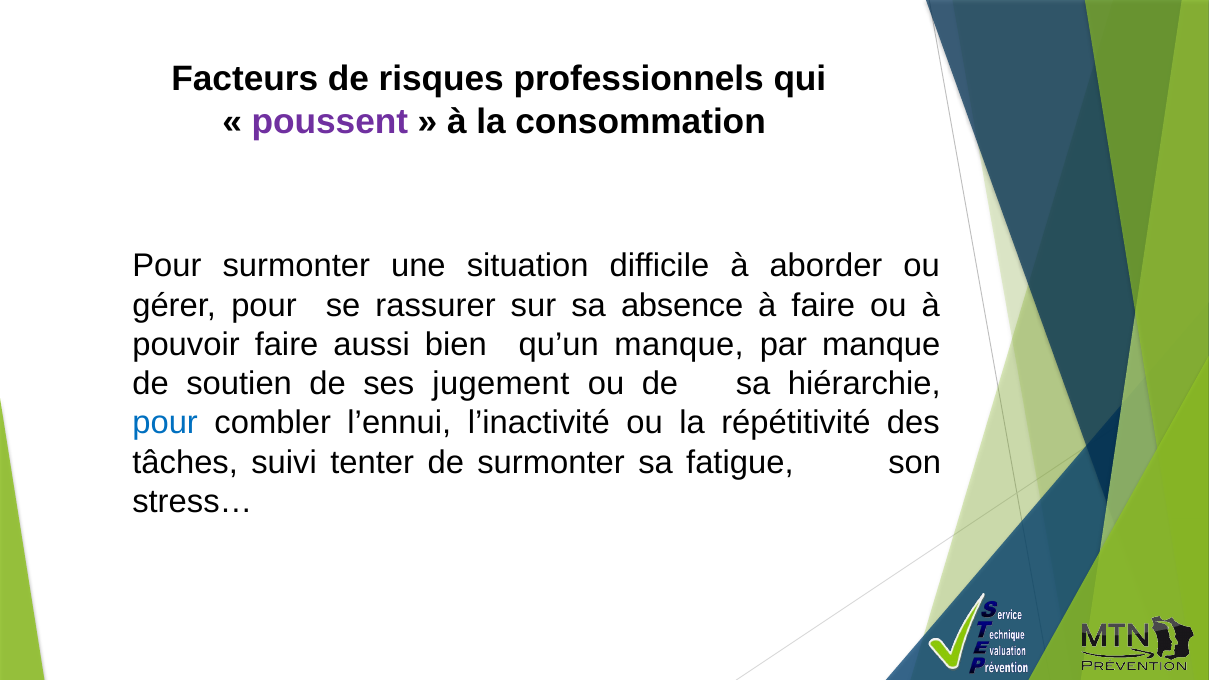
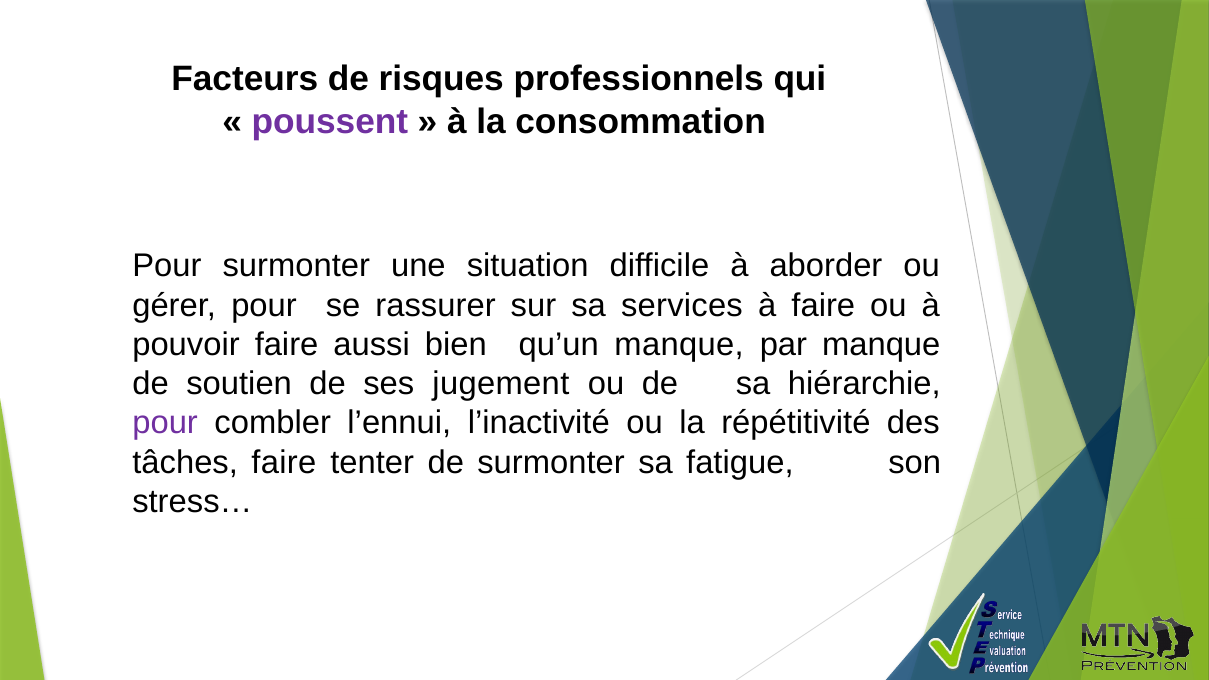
absence: absence -> services
pour at (165, 423) colour: blue -> purple
tâches suivi: suivi -> faire
